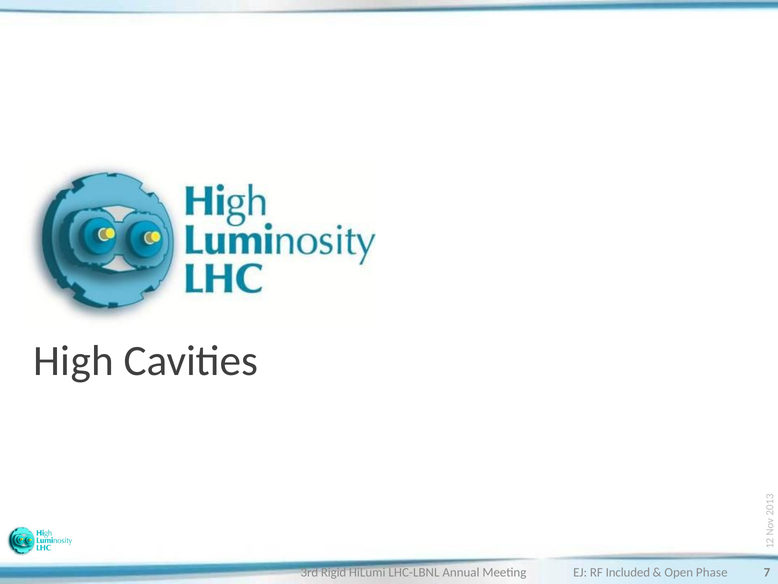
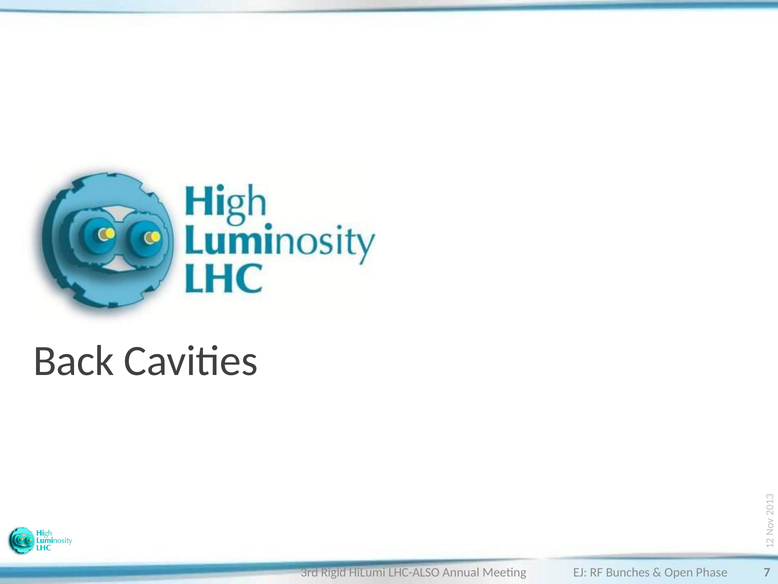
High: High -> Back
LHC-LBNL: LHC-LBNL -> LHC-ALSO
Included: Included -> Bunches
